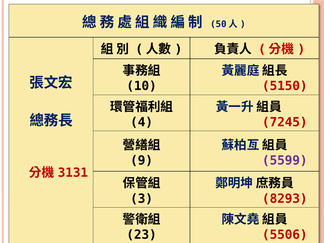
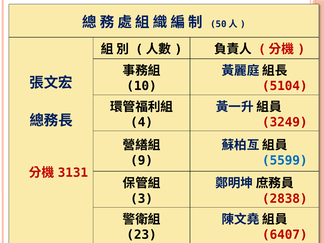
5150: 5150 -> 5104
7245: 7245 -> 3249
5599 colour: purple -> blue
8293: 8293 -> 2838
5506: 5506 -> 6407
